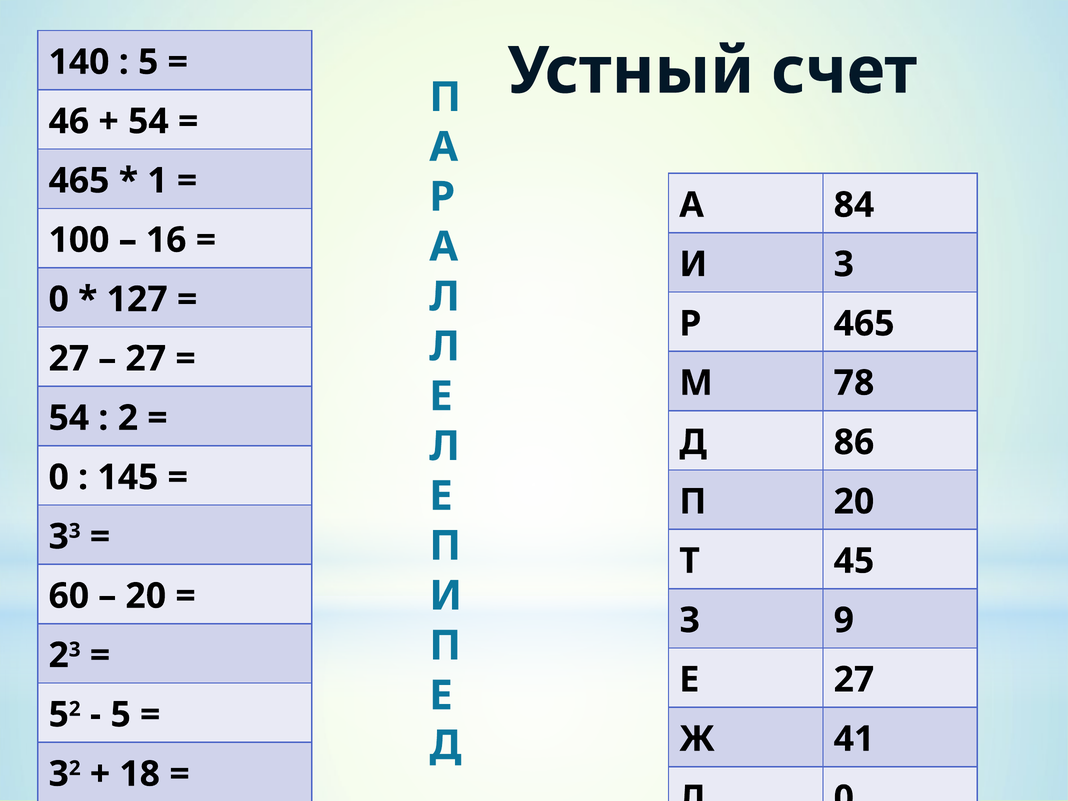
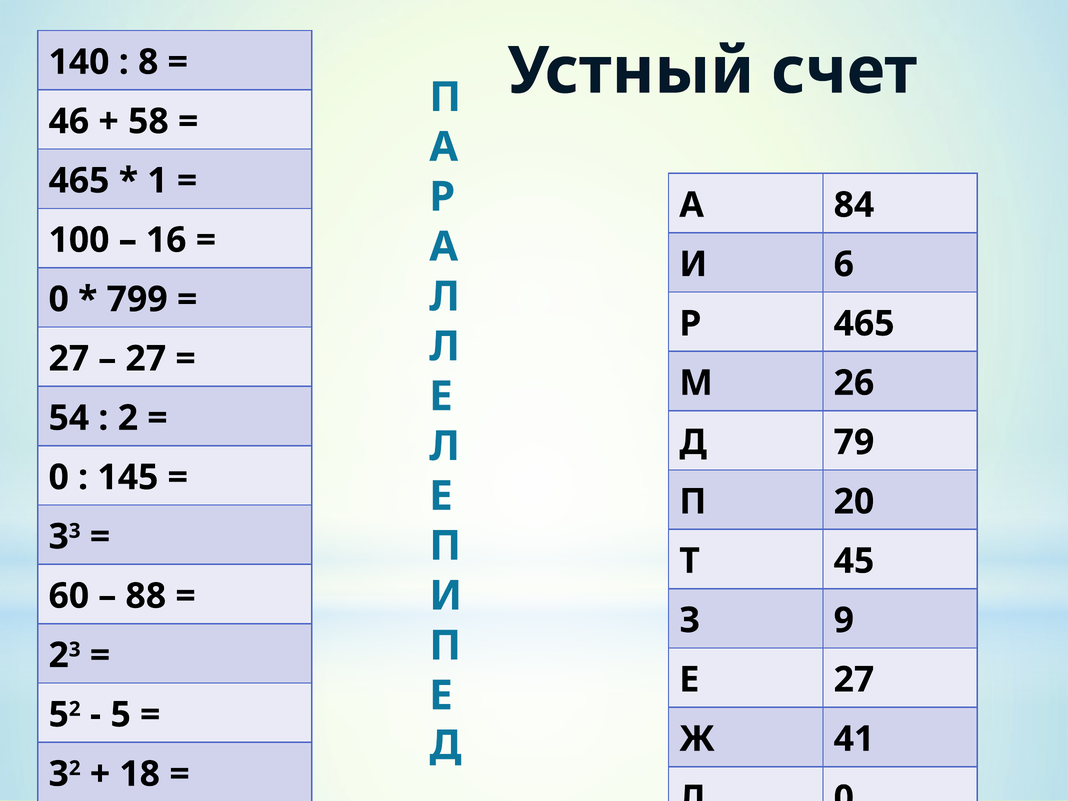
5 at (148, 62): 5 -> 8
54 at (148, 121): 54 -> 58
И 3: 3 -> 6
127: 127 -> 799
78: 78 -> 26
86: 86 -> 79
20 at (146, 596): 20 -> 88
